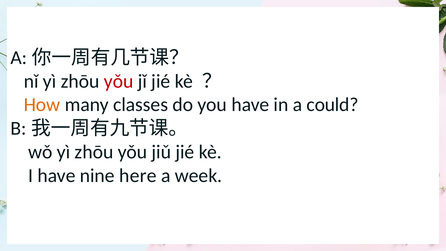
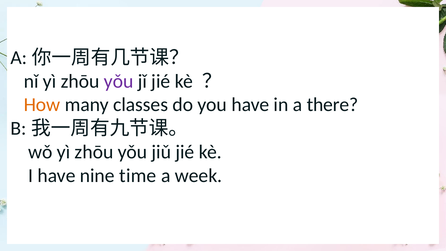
yǒu at (119, 81) colour: red -> purple
could: could -> there
here: here -> time
